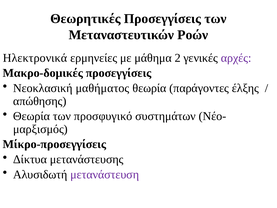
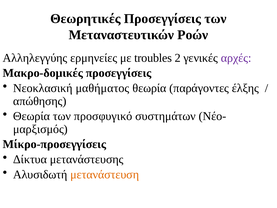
Ηλεκτρονικά: Ηλεκτρονικά -> Αλληλεγγύης
μάθημα: μάθημα -> troubles
μετανάστευση colour: purple -> orange
